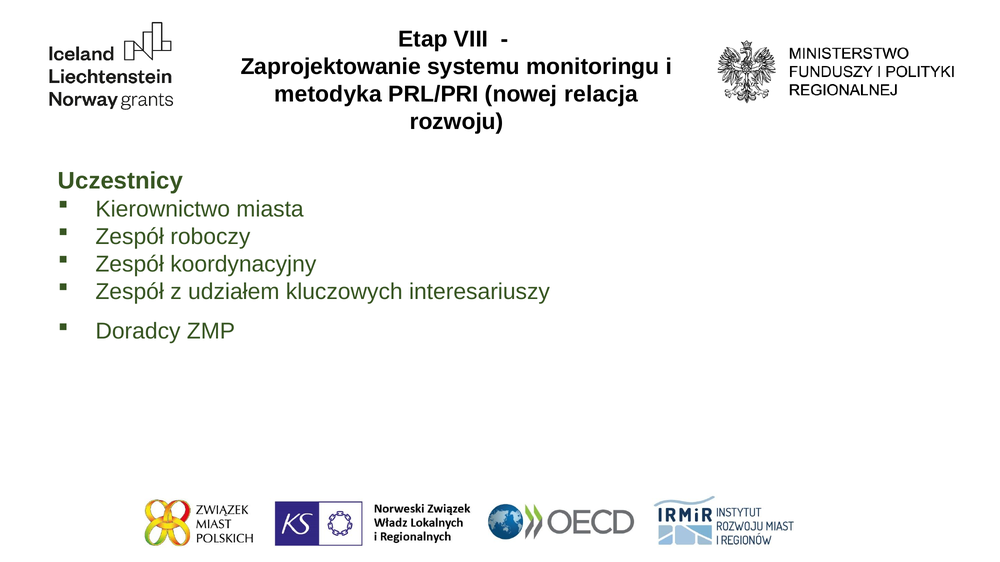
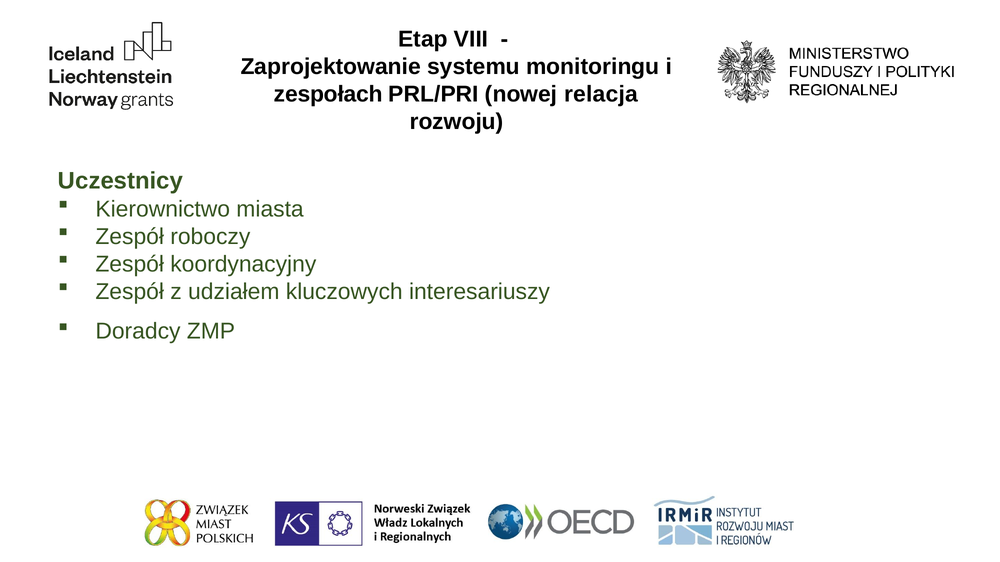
metodyka: metodyka -> zespołach
